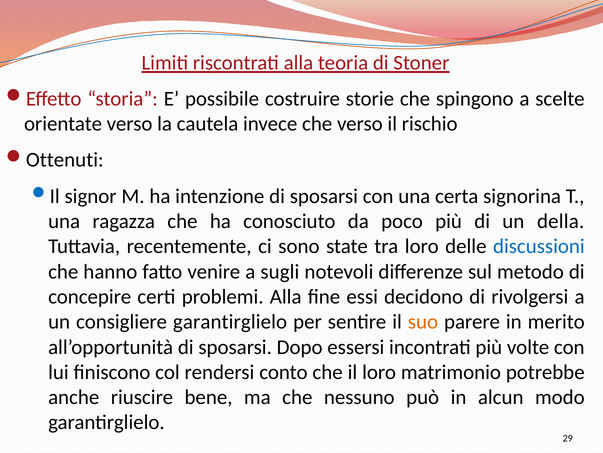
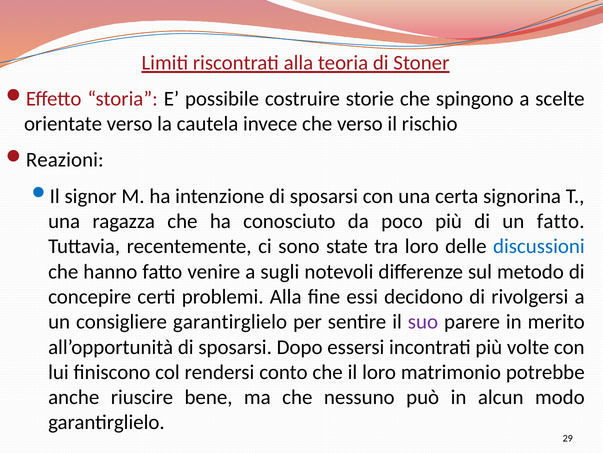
Ottenuti: Ottenuti -> Reazioni
un della: della -> fatto
suo colour: orange -> purple
